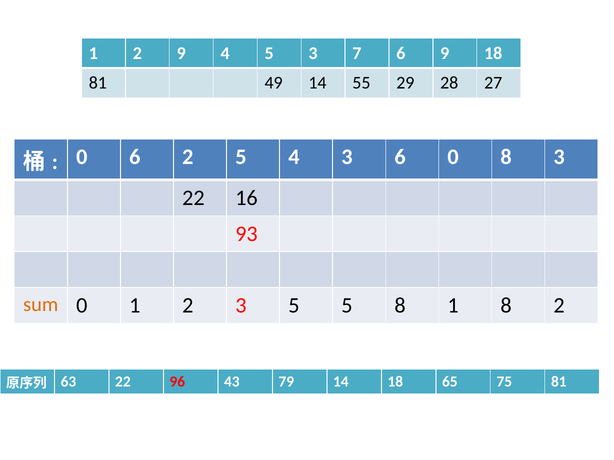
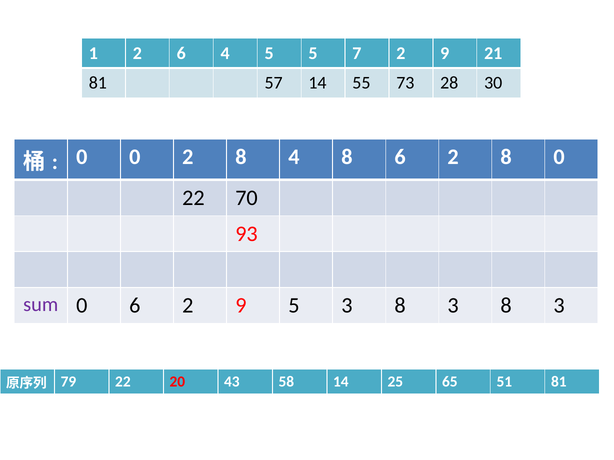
2 9: 9 -> 6
5 3: 3 -> 5
7 6: 6 -> 2
9 18: 18 -> 21
49: 49 -> 57
29: 29 -> 73
27: 27 -> 30
0 6: 6 -> 0
5 at (241, 157): 5 -> 8
4 3: 3 -> 8
0 at (453, 157): 0 -> 2
8 3: 3 -> 0
16: 16 -> 70
sum colour: orange -> purple
0 1: 1 -> 6
3 at (241, 306): 3 -> 9
5 5: 5 -> 3
1 at (453, 306): 1 -> 3
2 at (559, 306): 2 -> 3
63: 63 -> 79
96: 96 -> 20
79: 79 -> 58
14 18: 18 -> 25
75: 75 -> 51
